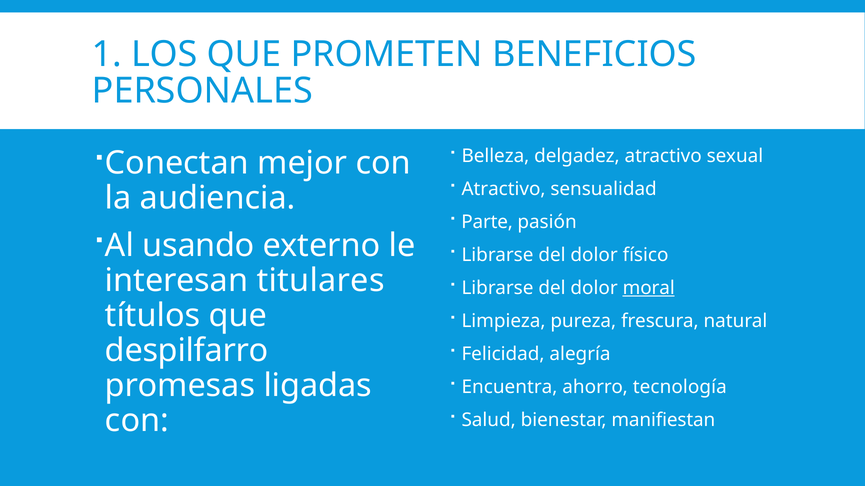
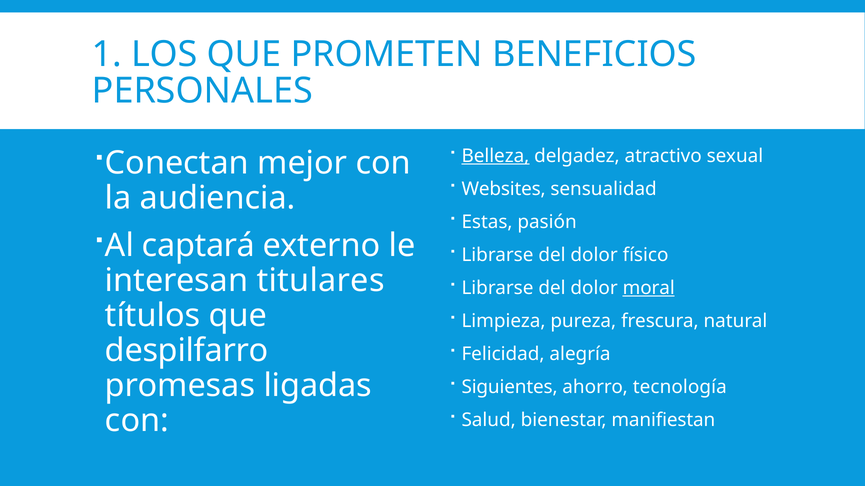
Belleza underline: none -> present
Atractivo at (504, 189): Atractivo -> Websites
Parte: Parte -> Estas
usando: usando -> captará
Encuentra: Encuentra -> Siguientes
